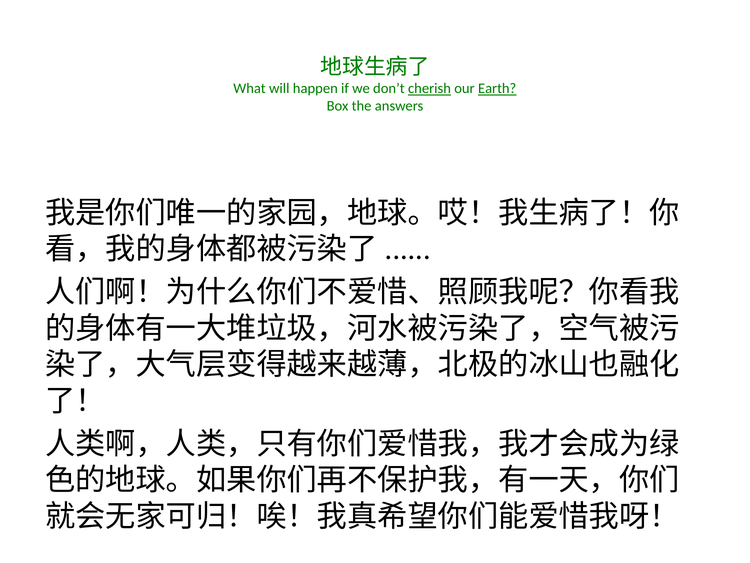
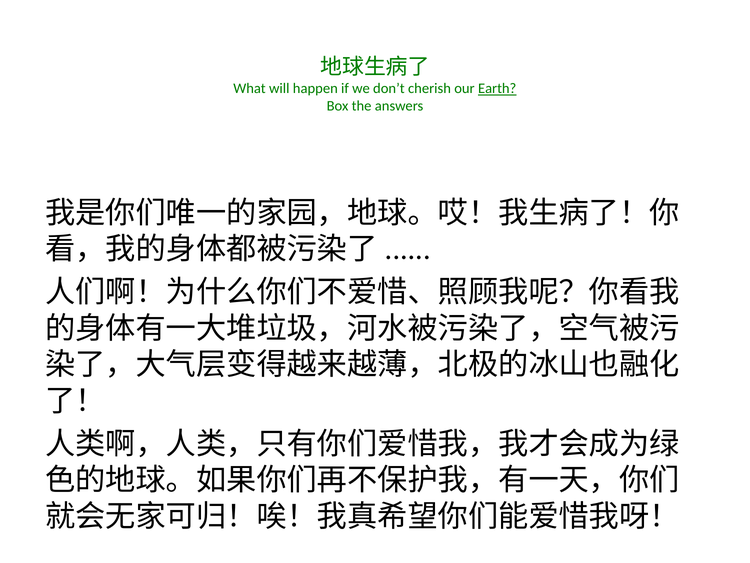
cherish underline: present -> none
